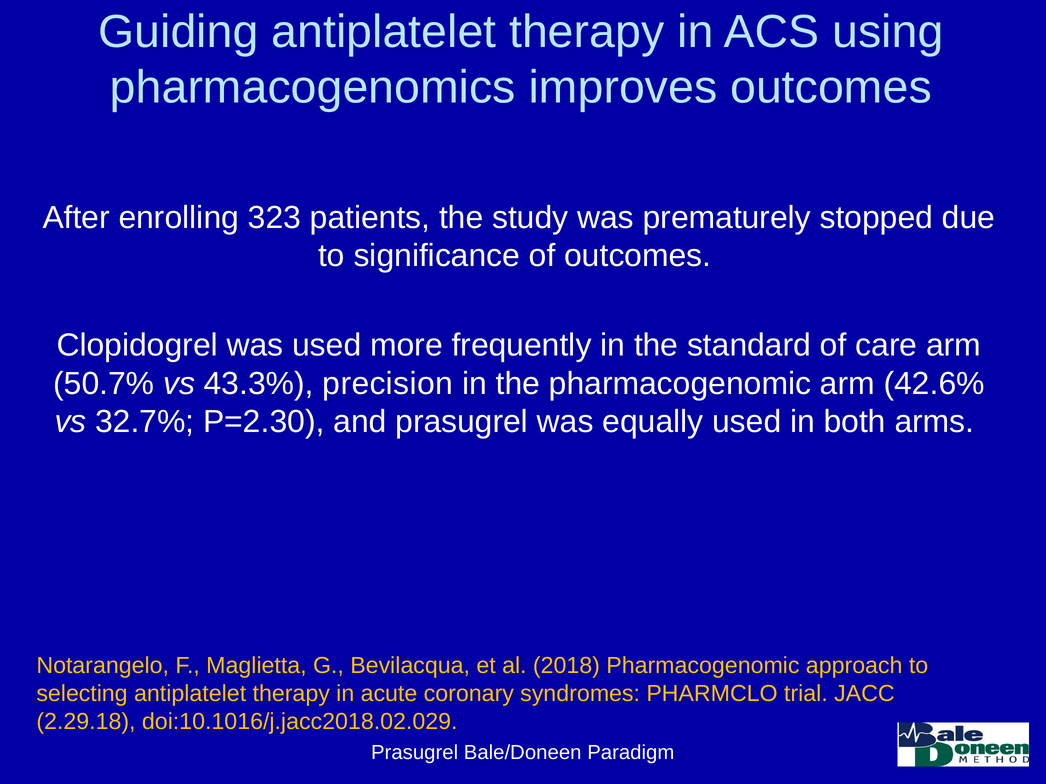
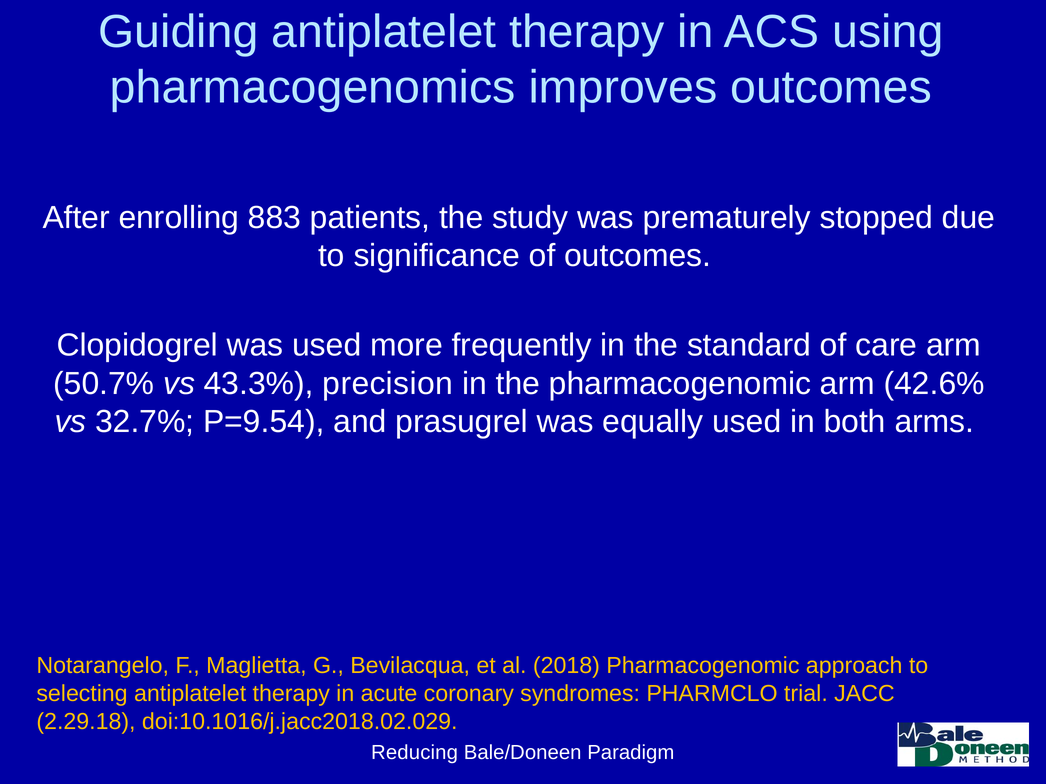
323: 323 -> 883
P=2.30: P=2.30 -> P=9.54
Prasugrel at (415, 753): Prasugrel -> Reducing
